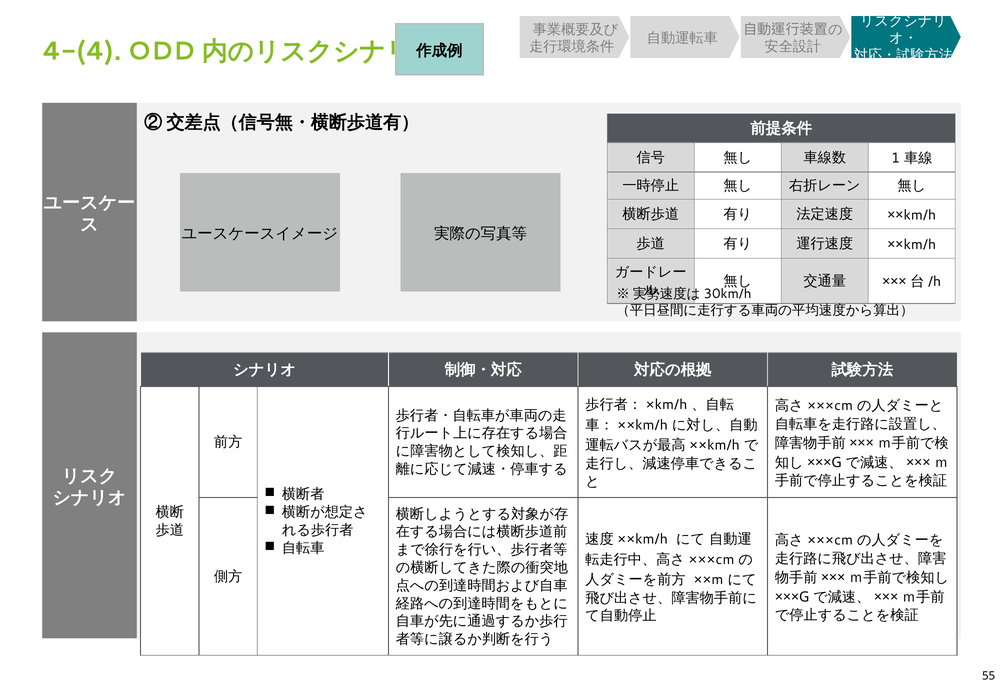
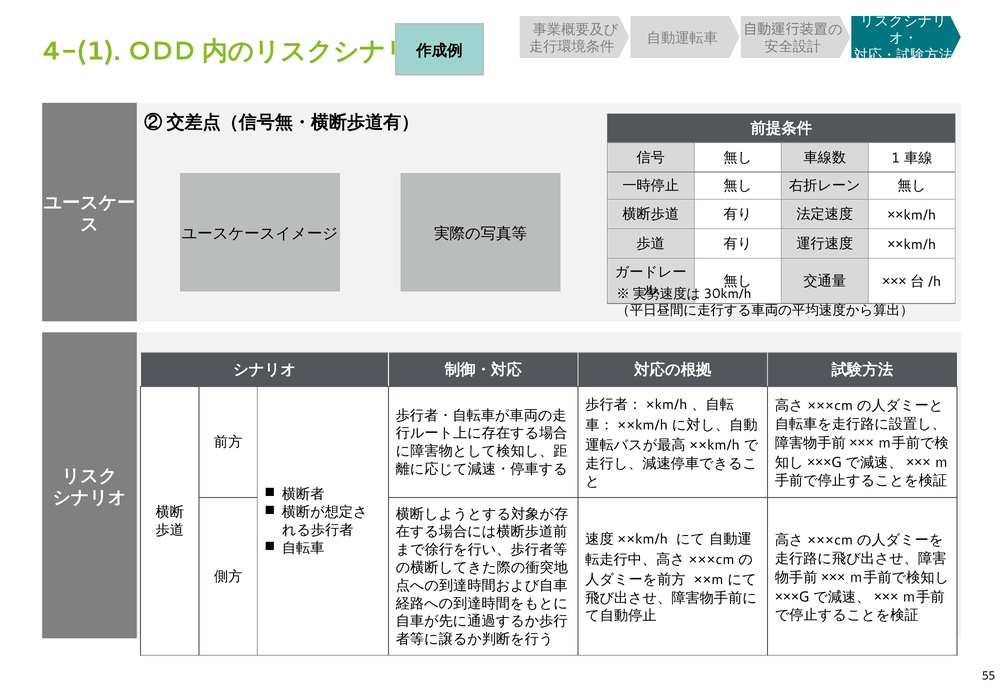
4-(4: 4-(4 -> 4-(1
